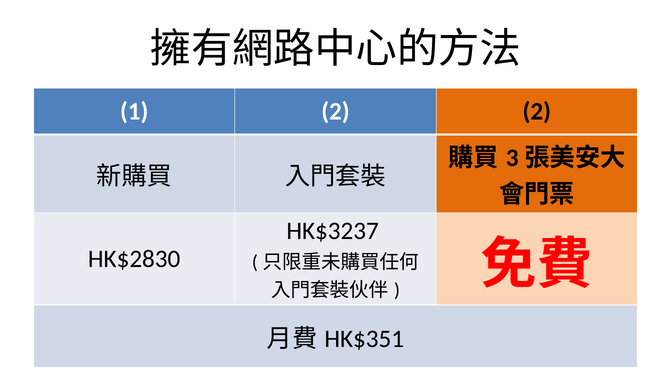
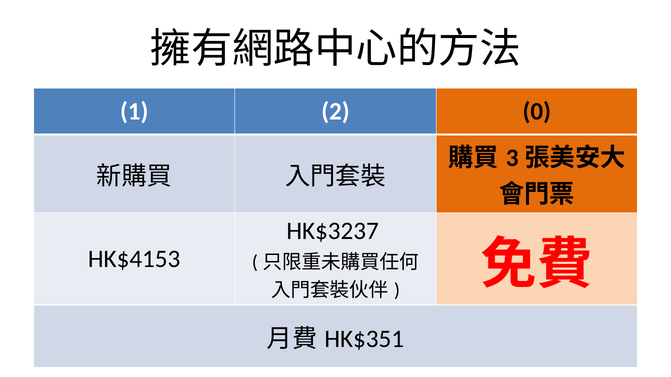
2 2: 2 -> 0
HK$2830: HK$2830 -> HK$4153
